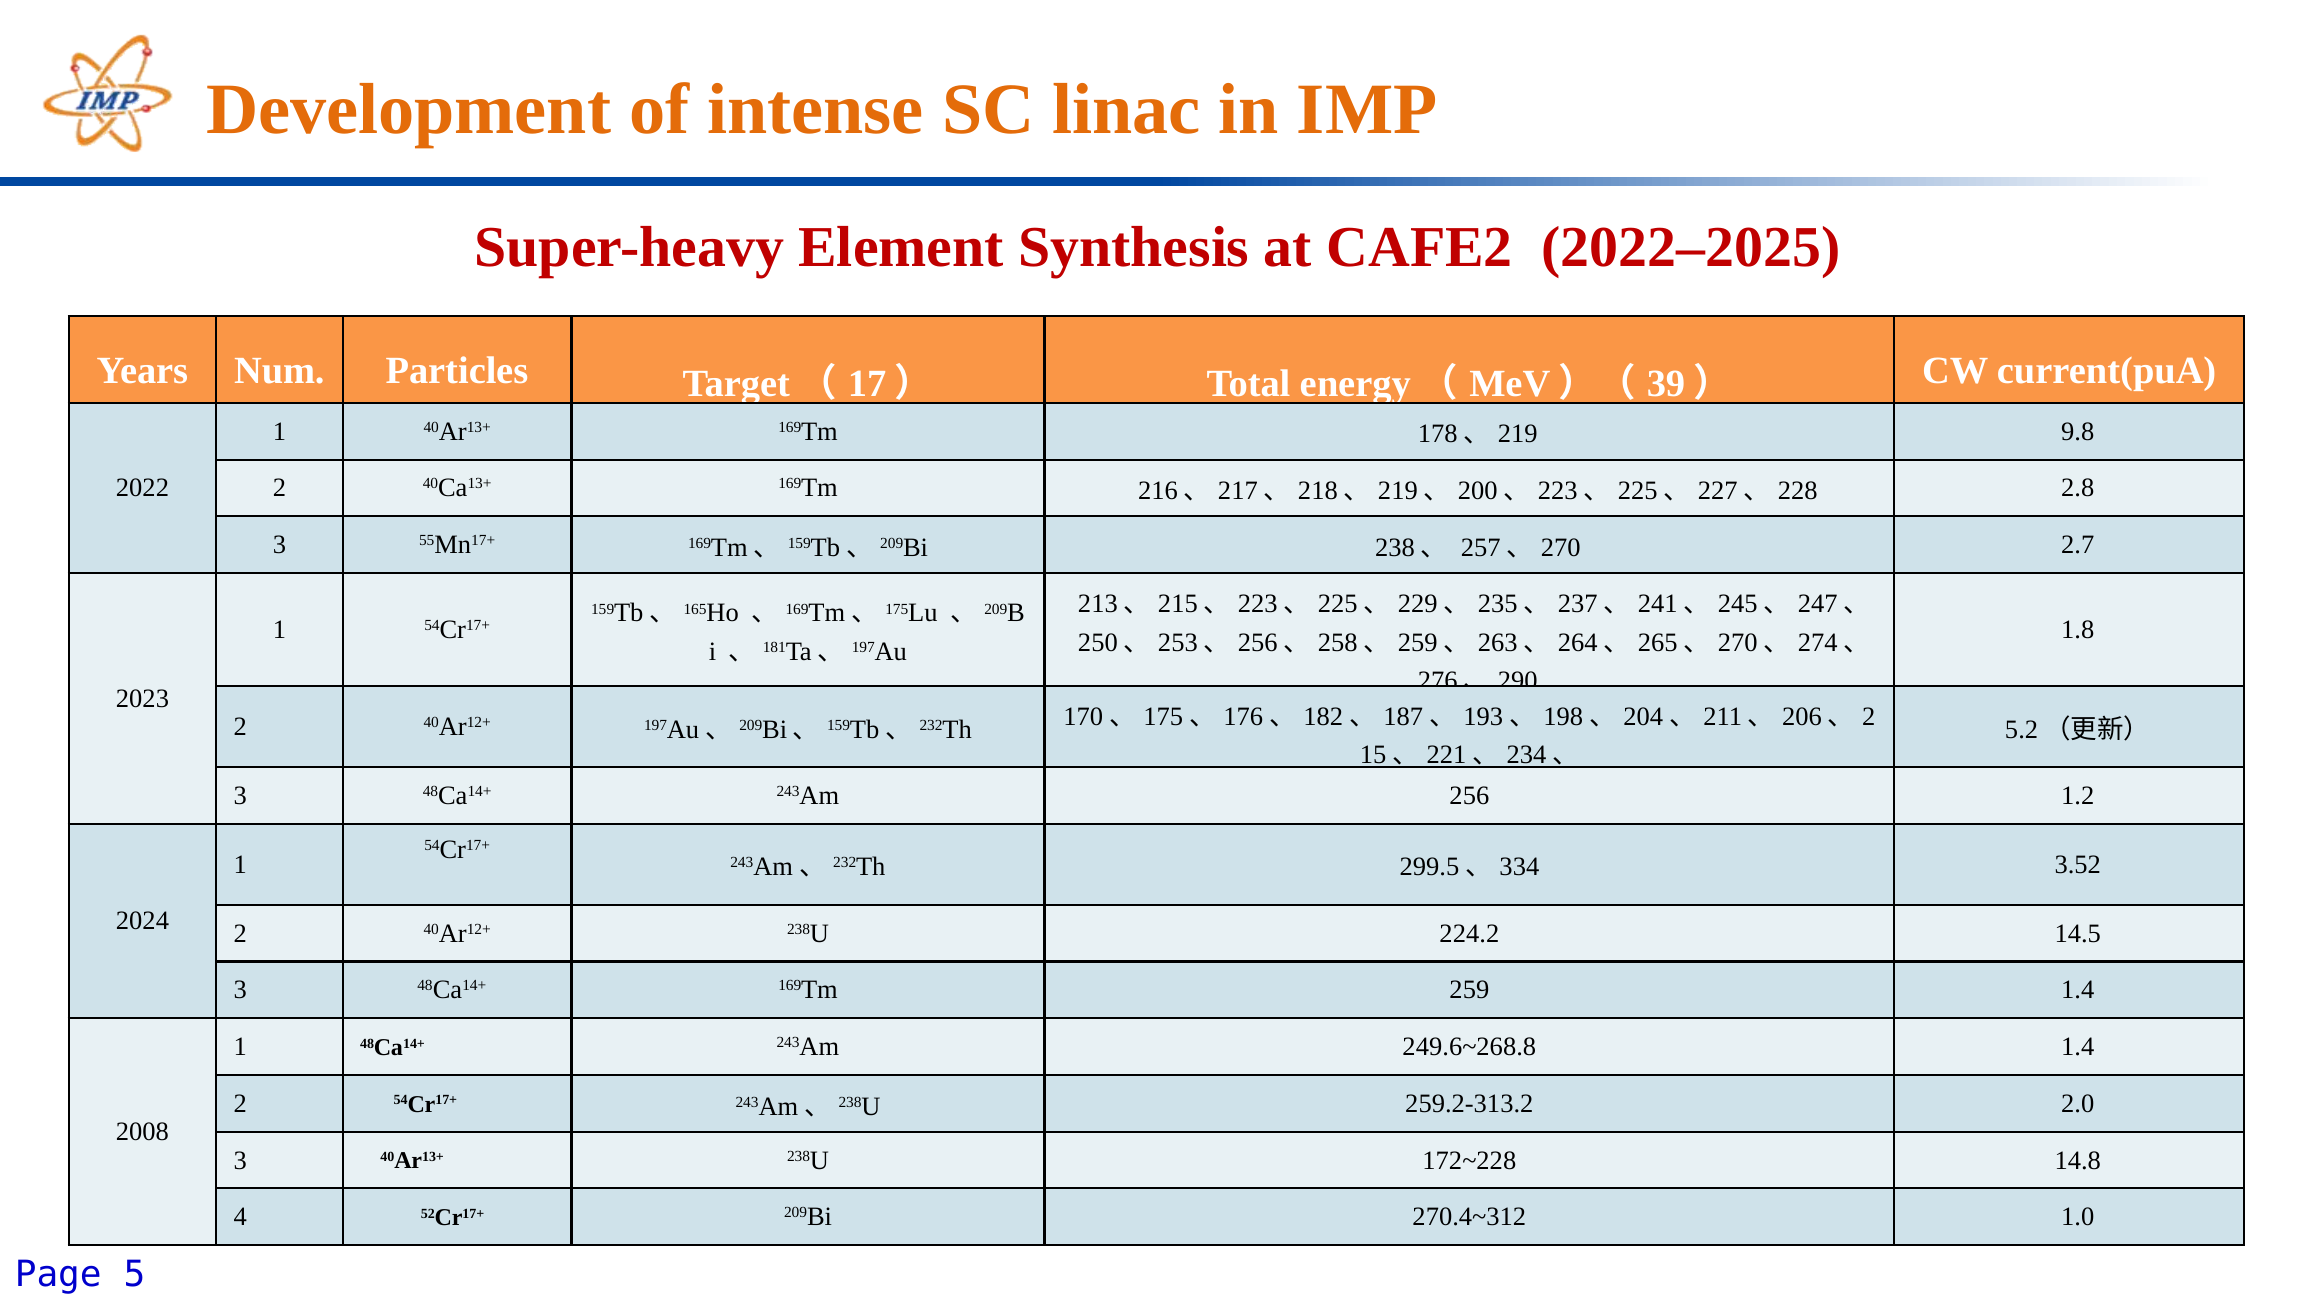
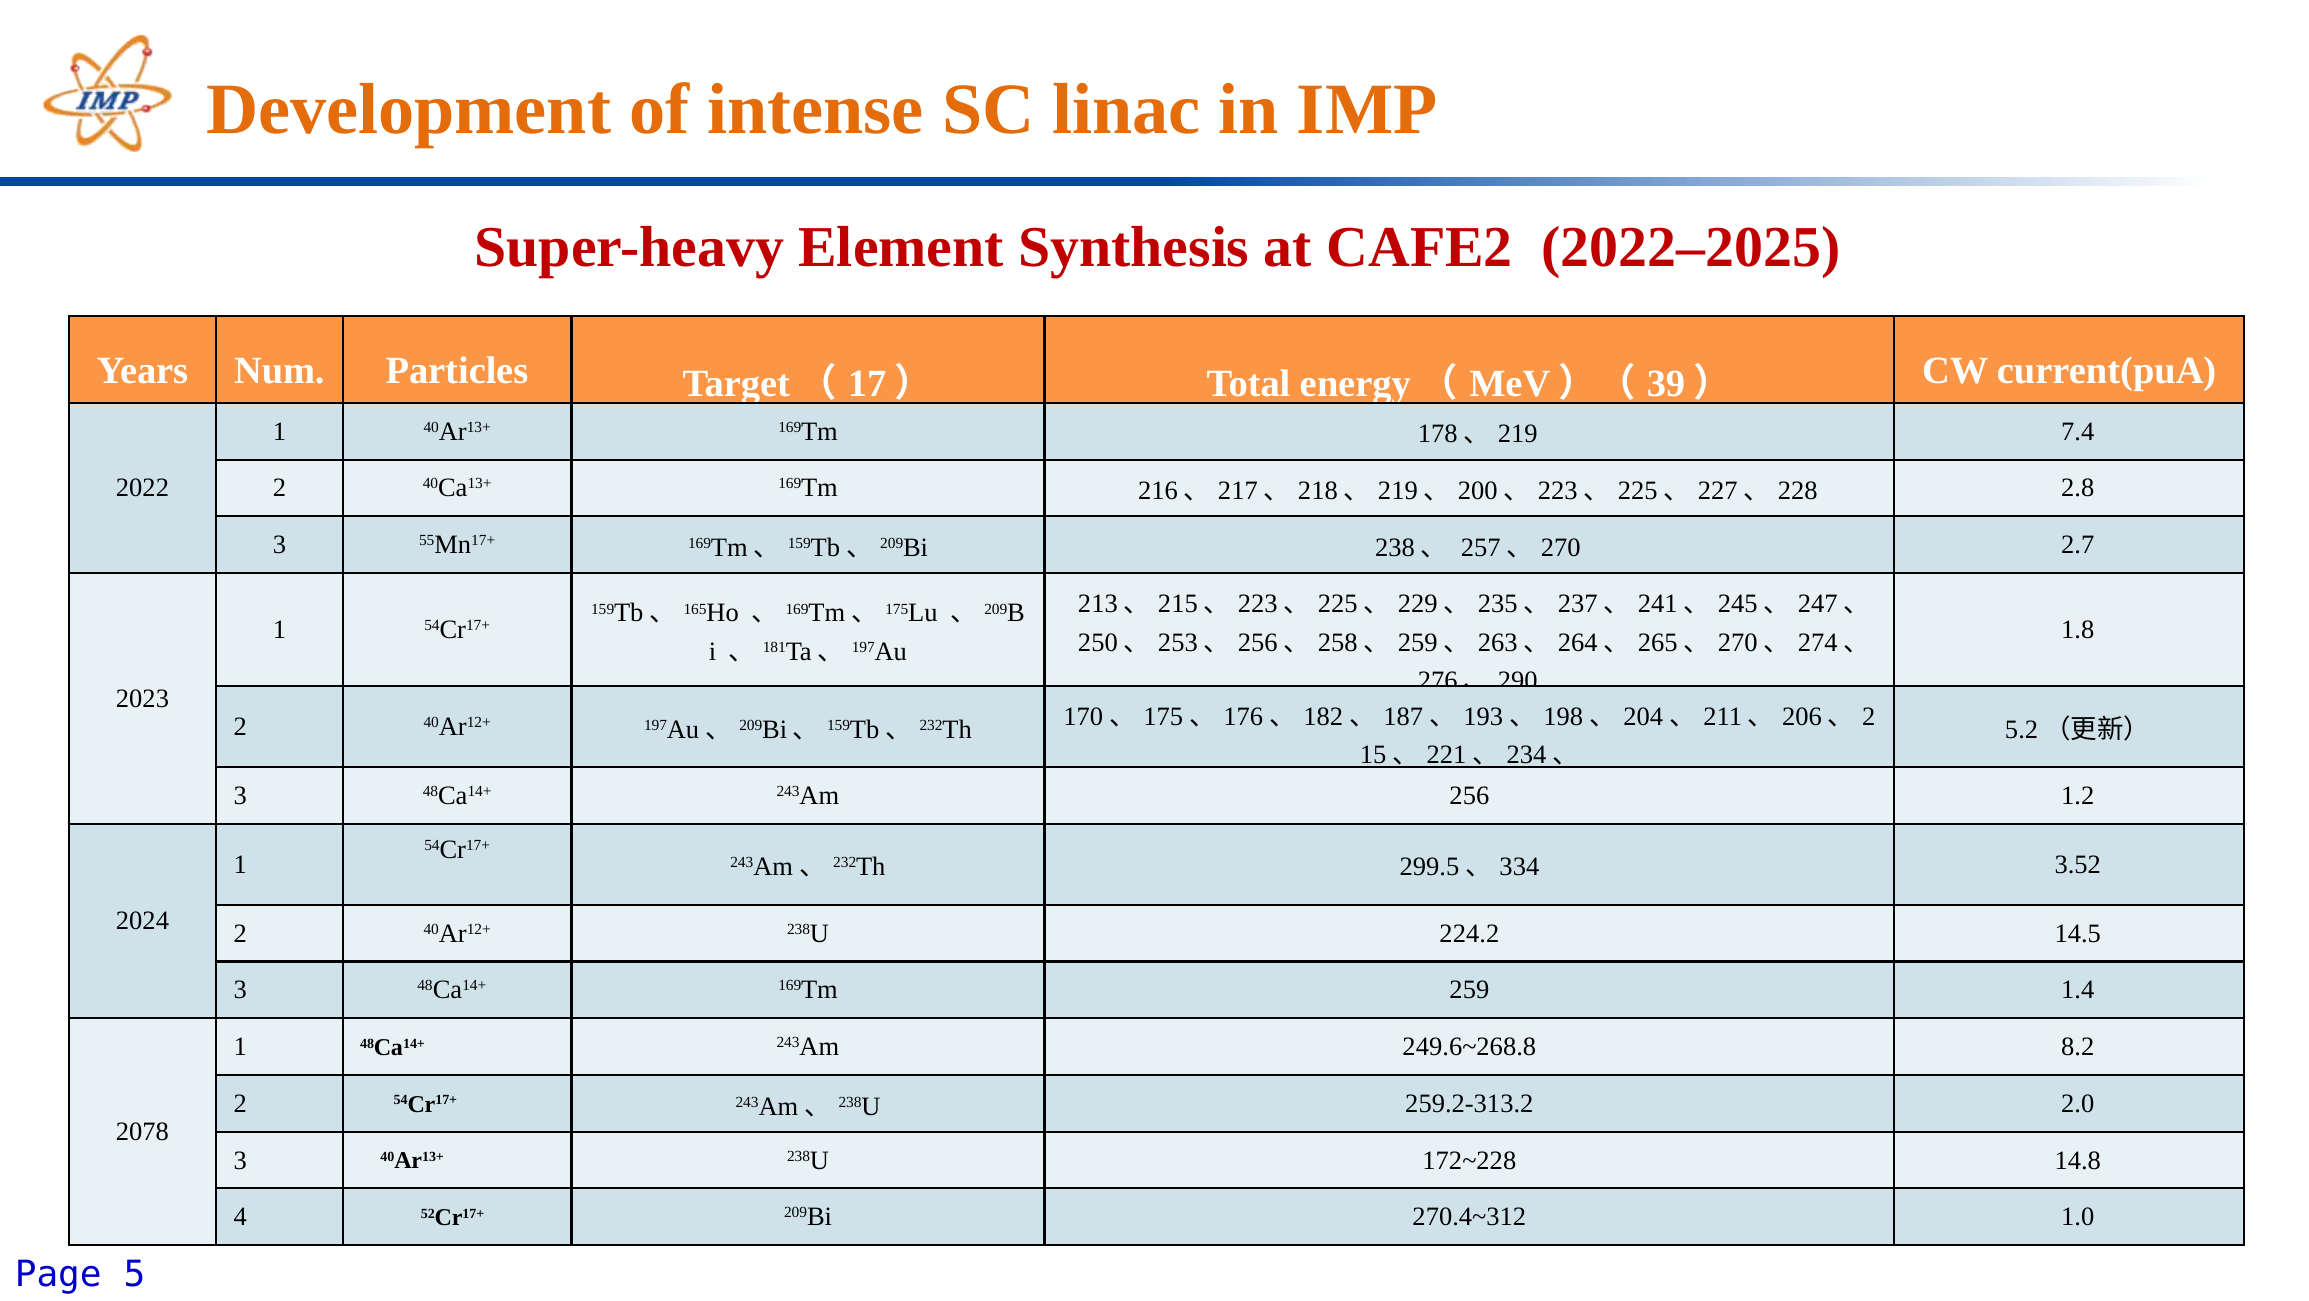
9.8: 9.8 -> 7.4
249.6~268.8 1.4: 1.4 -> 8.2
2008: 2008 -> 2078
